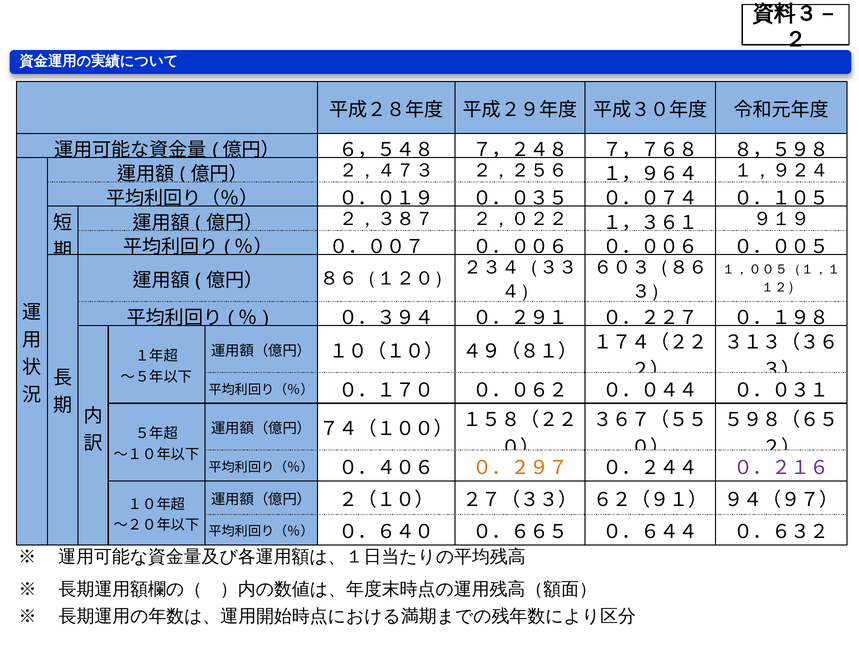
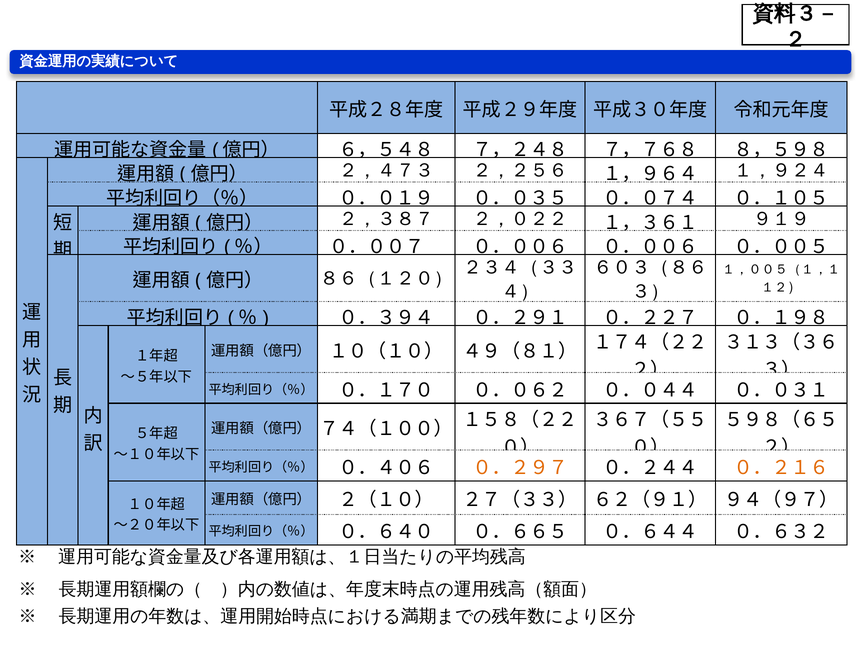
０．２１６ colour: purple -> orange
